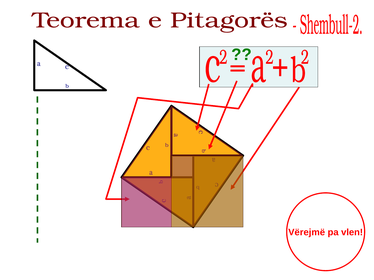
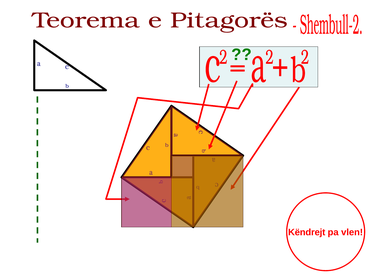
Vërejmë: Vërejmë -> Këndrejt
